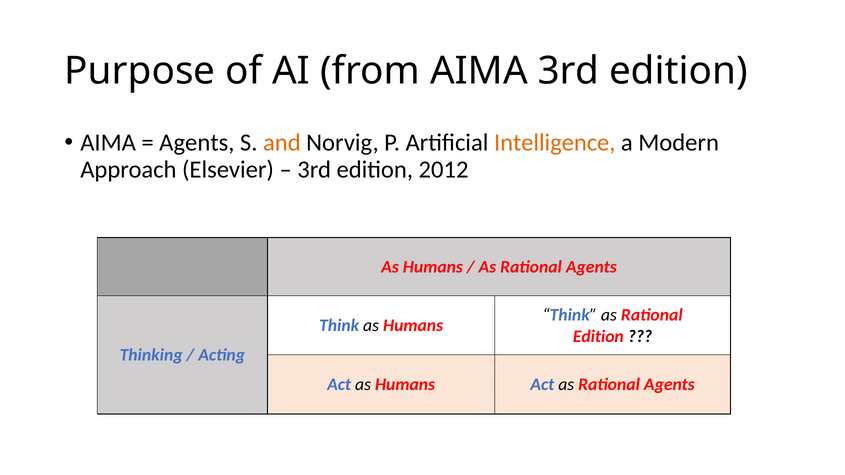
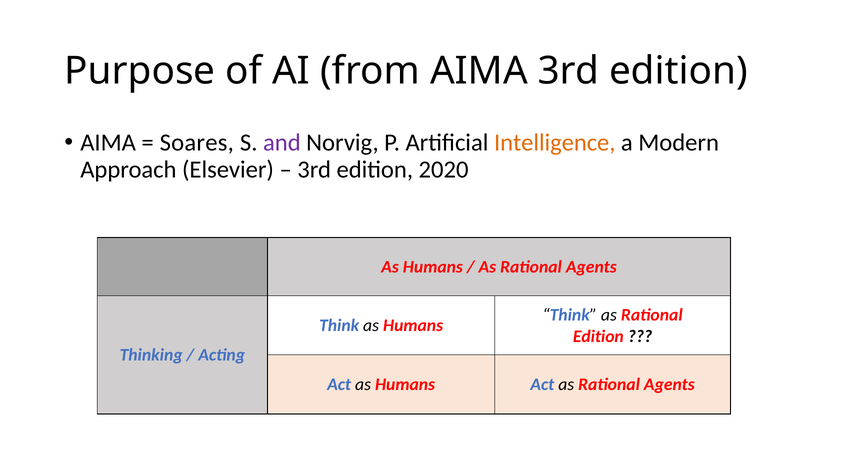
Agents at (197, 143): Agents -> Soares
and colour: orange -> purple
2012: 2012 -> 2020
